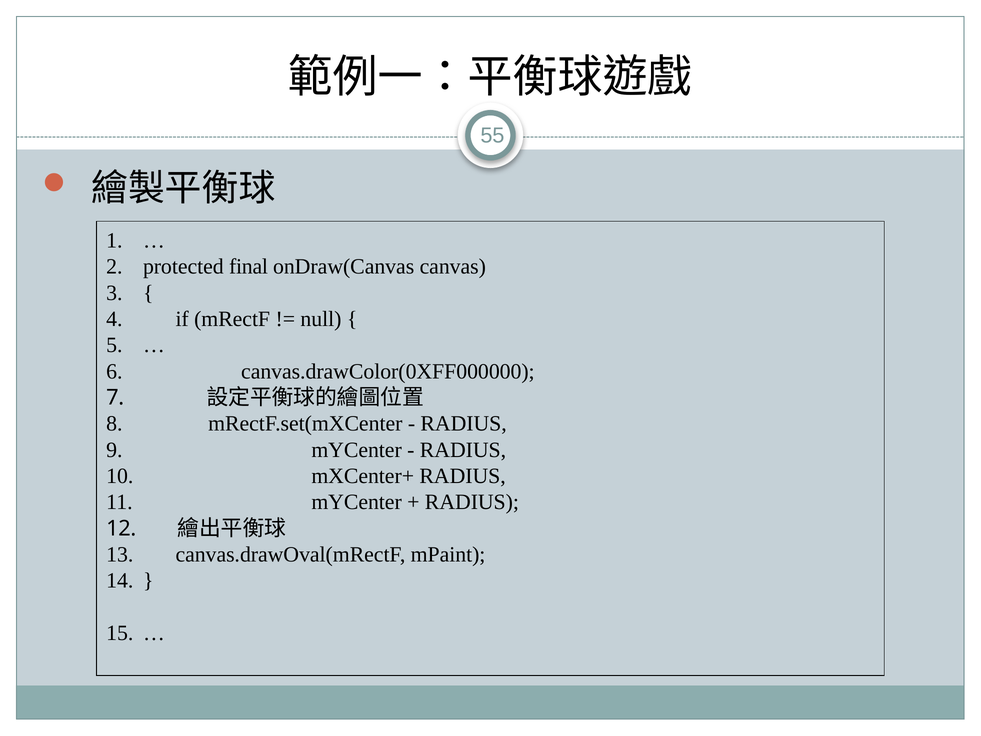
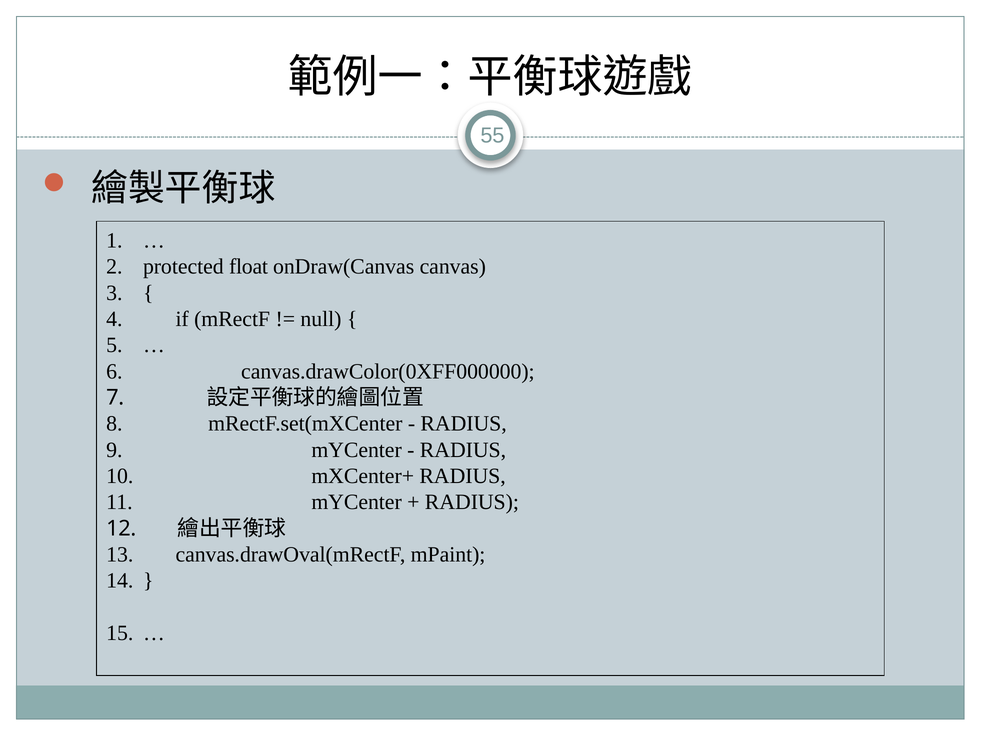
final: final -> float
